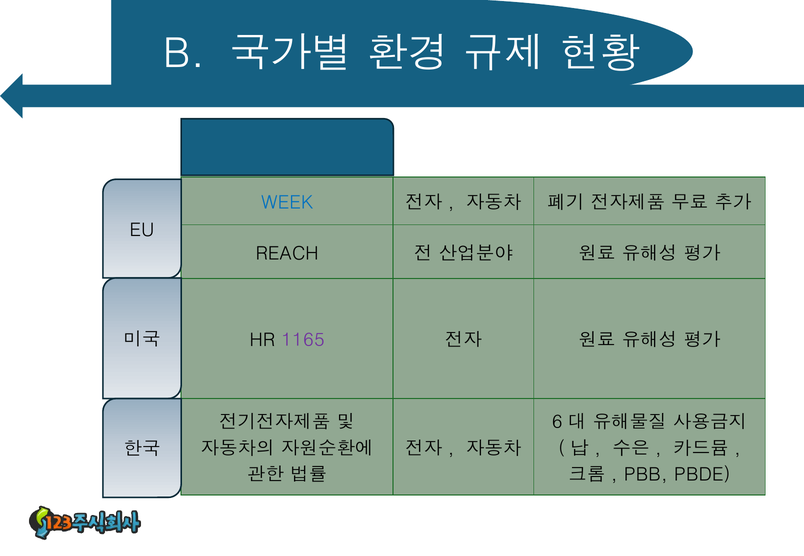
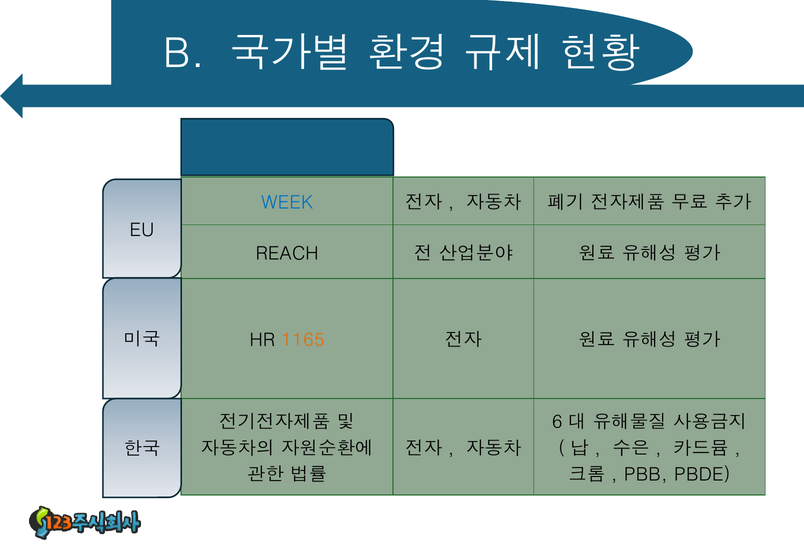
1165 colour: purple -> orange
